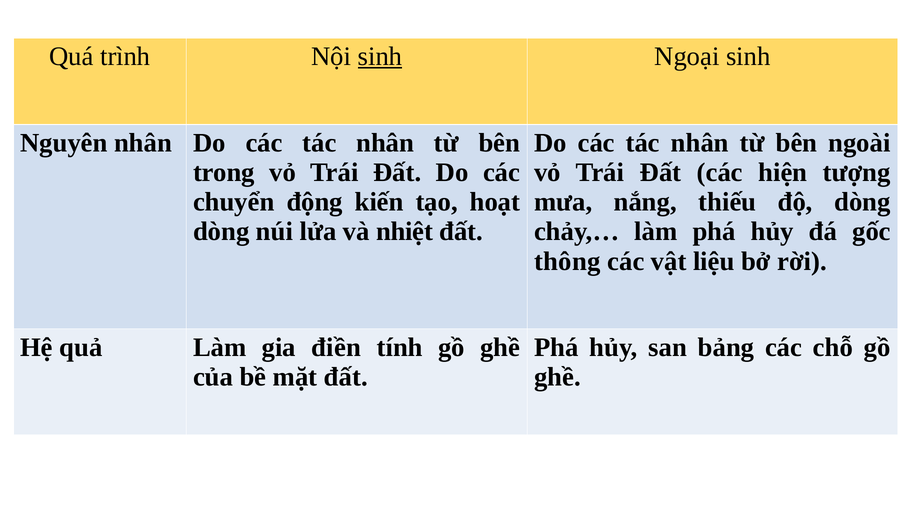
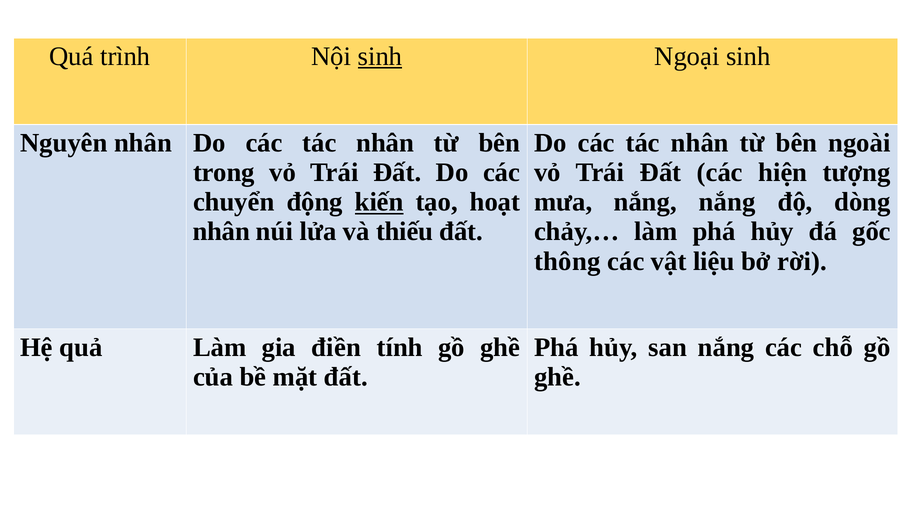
kiến underline: none -> present
nắng thiếu: thiếu -> nắng
dòng at (221, 232): dòng -> nhân
nhiệt: nhiệt -> thiếu
san bảng: bảng -> nắng
